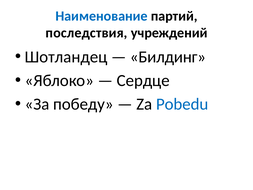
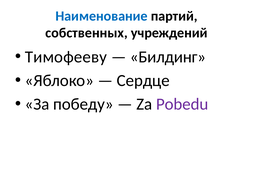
последствия: последствия -> собственных
Шотландец: Шотландец -> Тимофееву
Pobedu colour: blue -> purple
